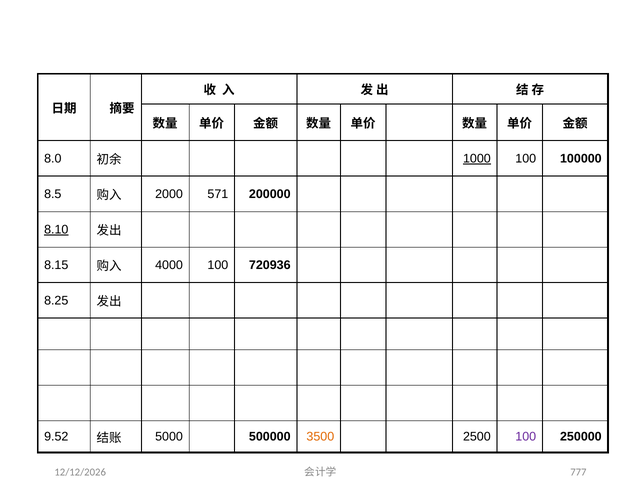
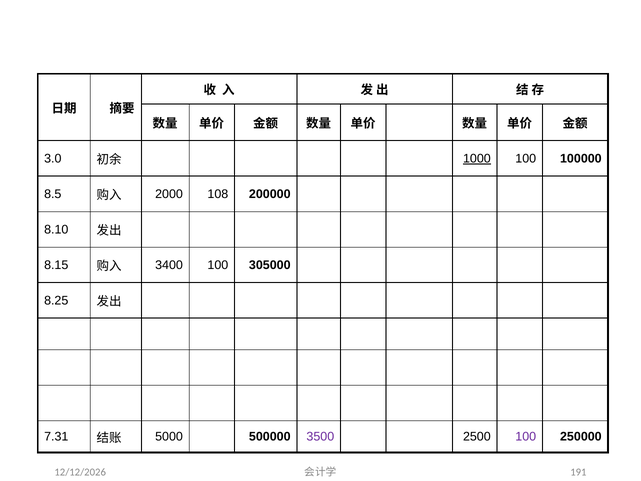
8.0: 8.0 -> 3.0
571: 571 -> 108
8.10 underline: present -> none
4000: 4000 -> 3400
720936: 720936 -> 305000
9.52: 9.52 -> 7.31
3500 colour: orange -> purple
777: 777 -> 191
